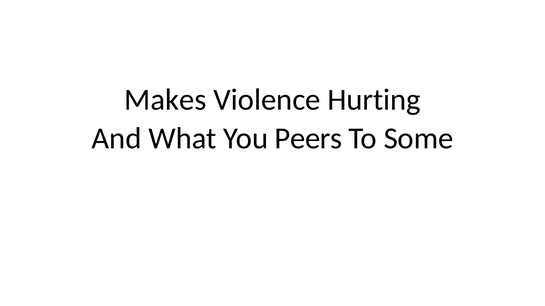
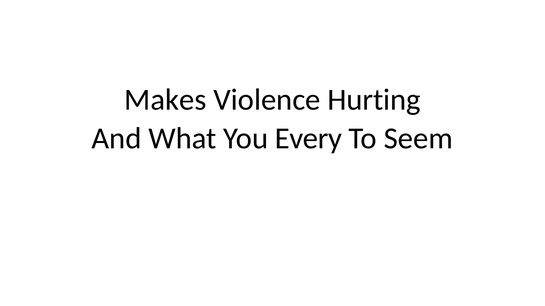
Peers: Peers -> Every
Some: Some -> Seem
